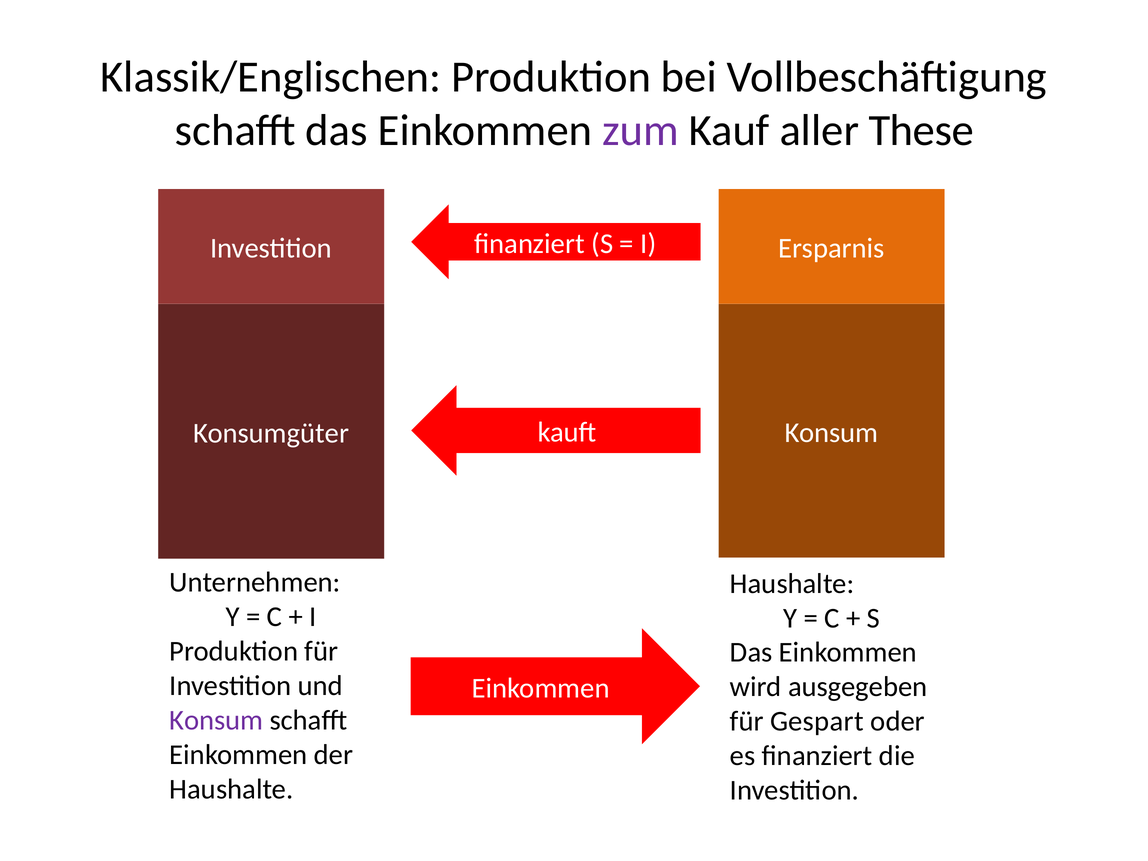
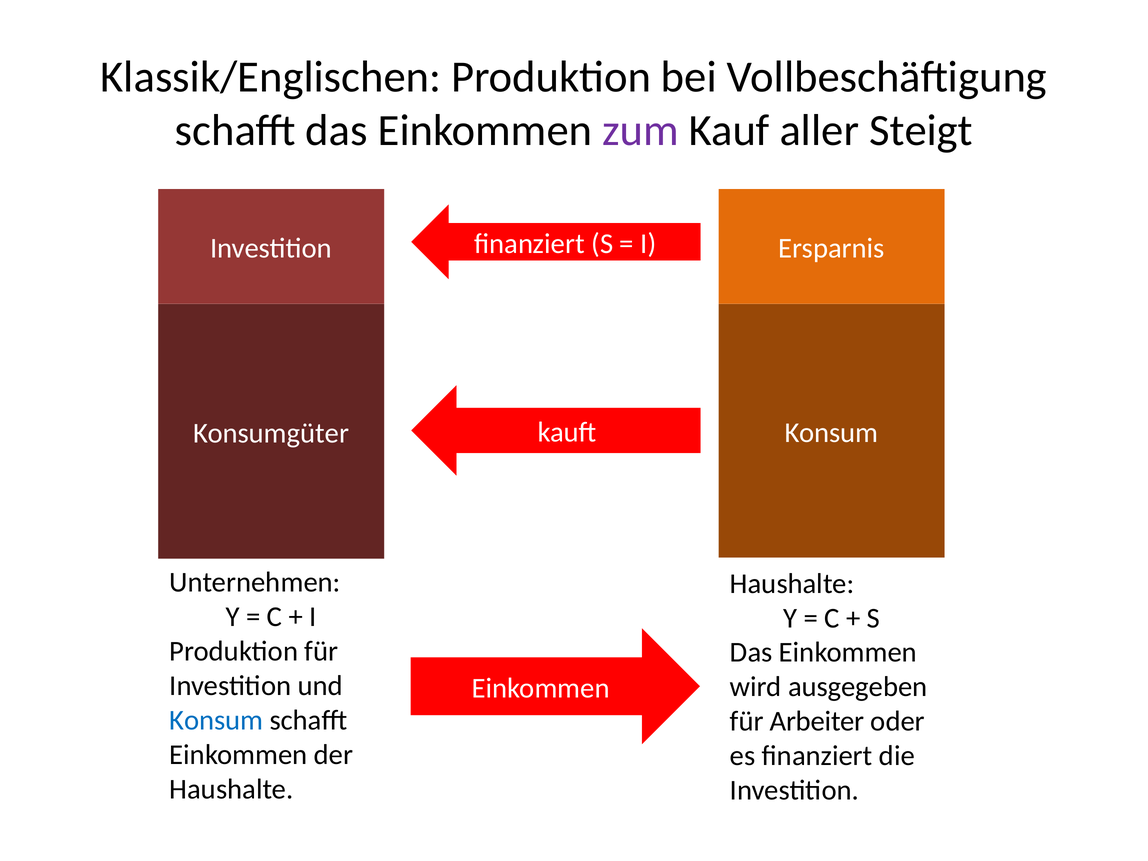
These: These -> Steigt
Konsum at (216, 720) colour: purple -> blue
Gespart: Gespart -> Arbeiter
